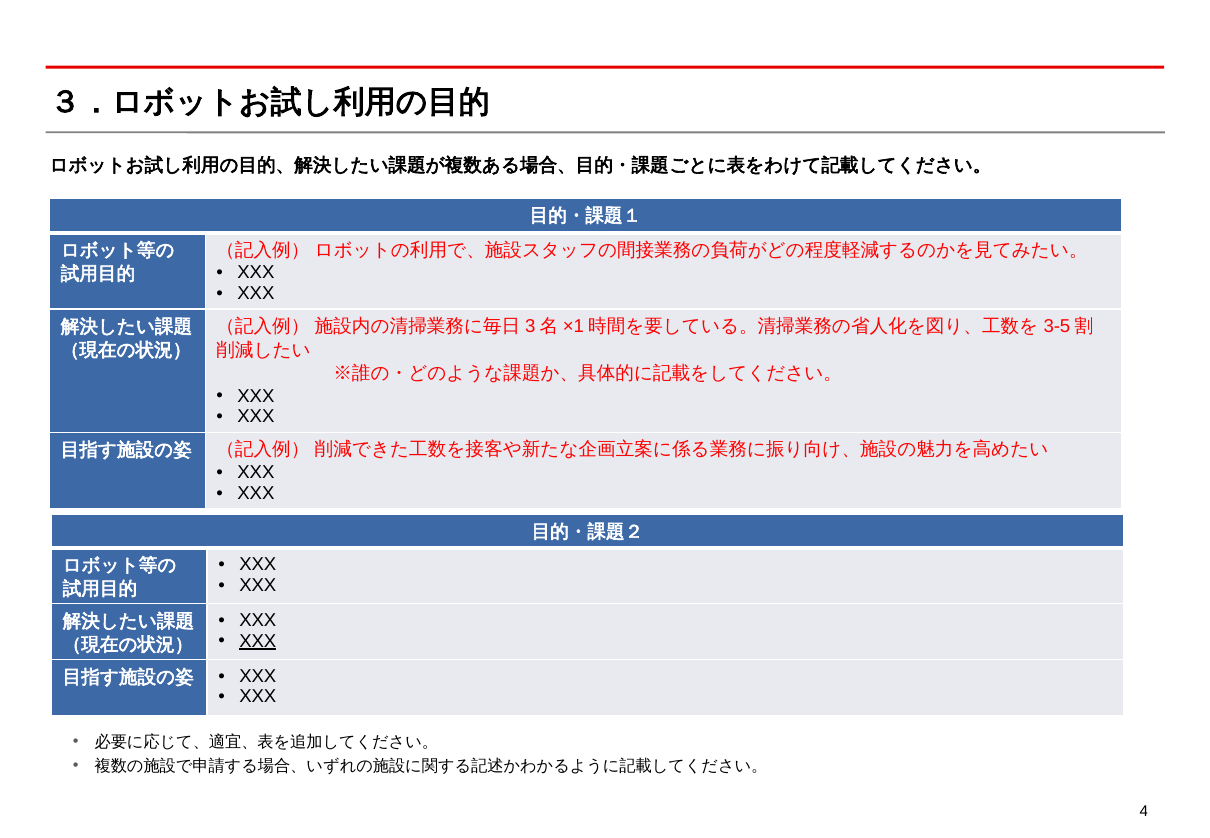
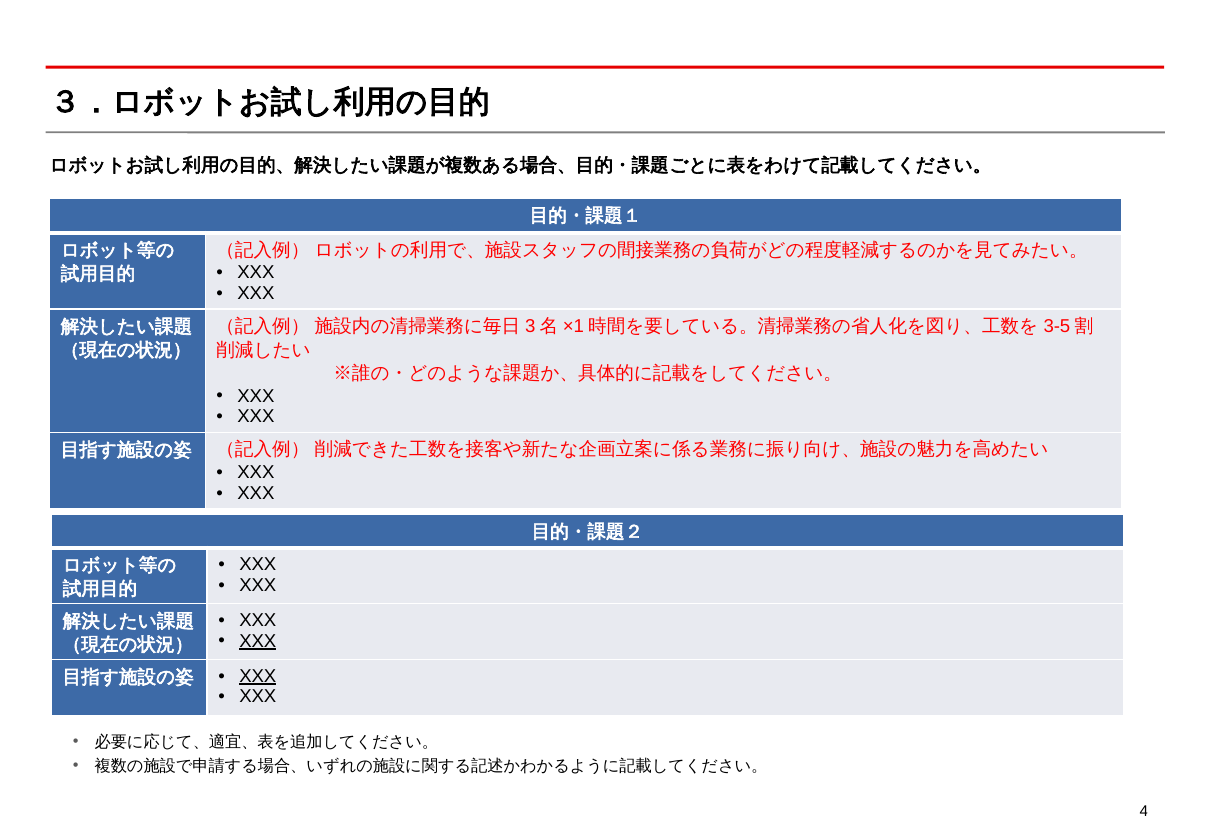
XXX at (258, 676) underline: none -> present
